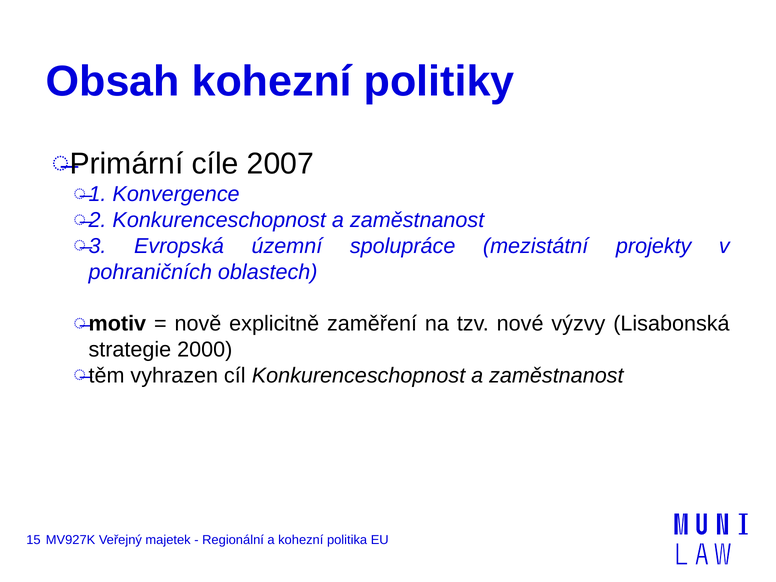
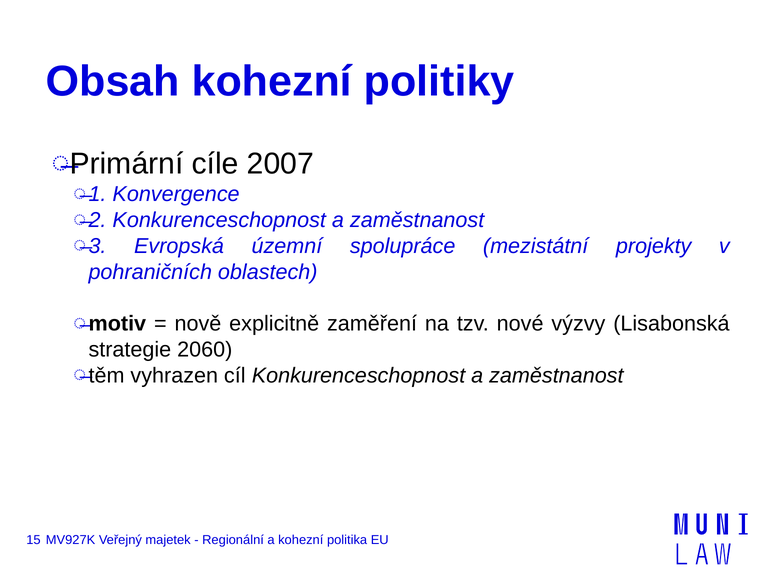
2000: 2000 -> 2060
